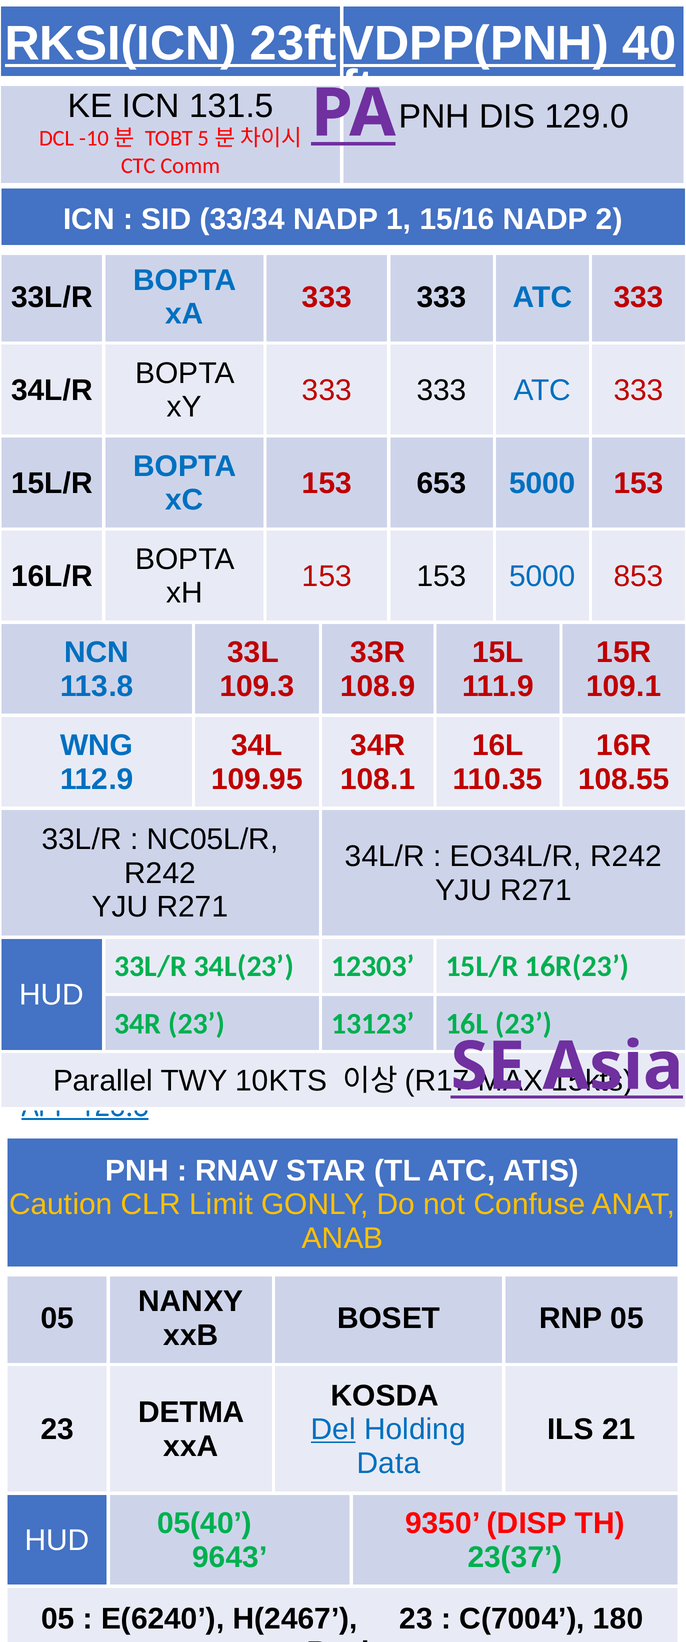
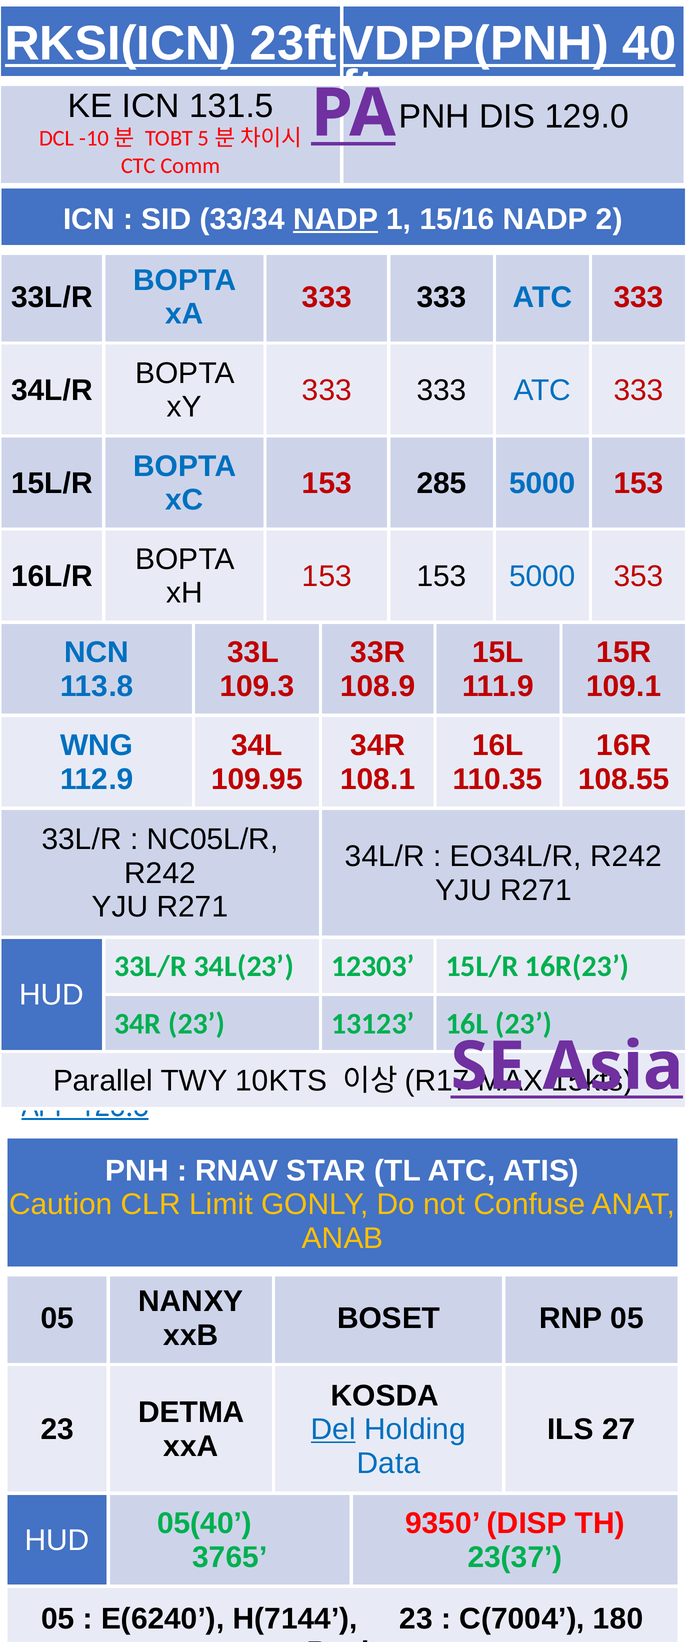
NADP at (336, 219) underline: none -> present
653: 653 -> 285
853: 853 -> 353
21: 21 -> 27
9643: 9643 -> 3765
H(2467: H(2467 -> H(7144
